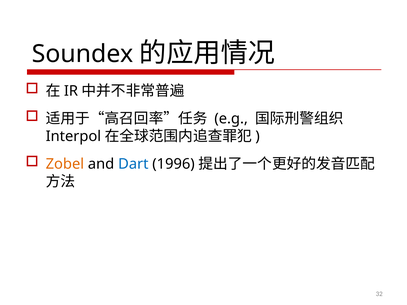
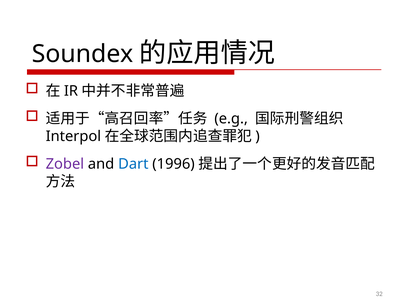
Zobel colour: orange -> purple
